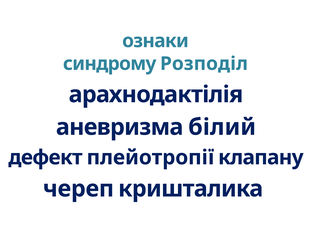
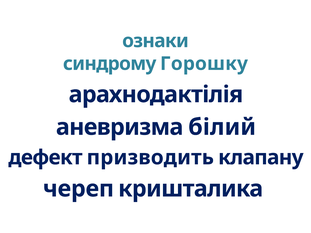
Розподіл: Розподіл -> Горошку
плейотропії: плейотропії -> призводить
